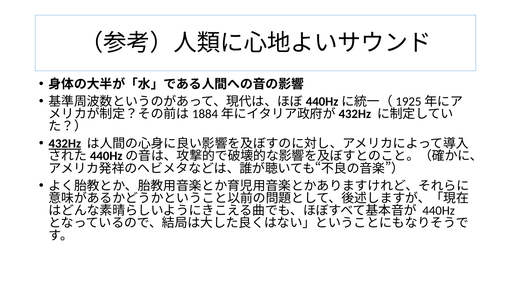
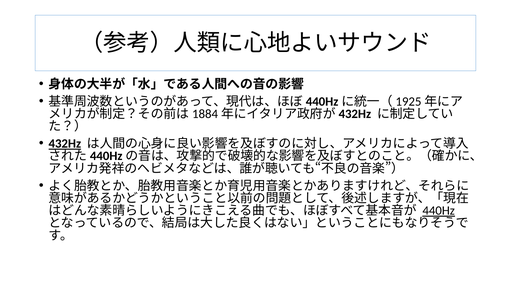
440Hz underline: none -> present
